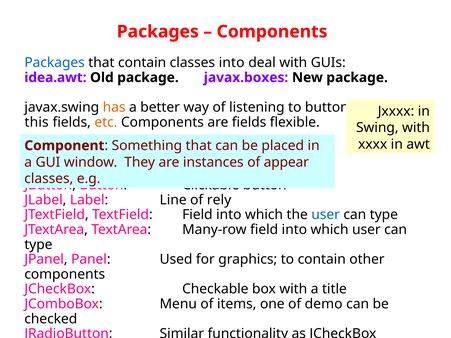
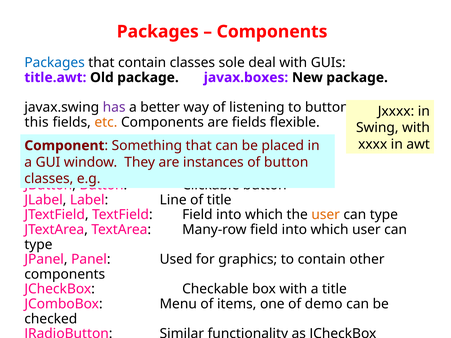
classes into: into -> sole
idea.awt: idea.awt -> title.awt
has colour: orange -> purple
of appear: appear -> button
of rely: rely -> title
user at (326, 215) colour: blue -> orange
